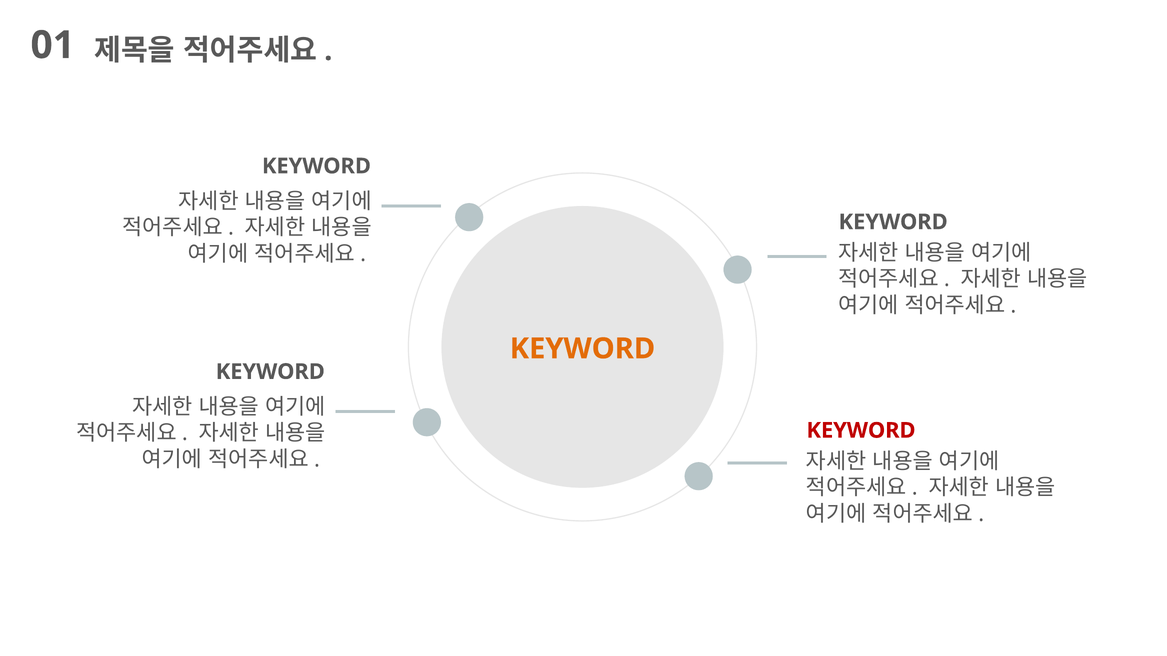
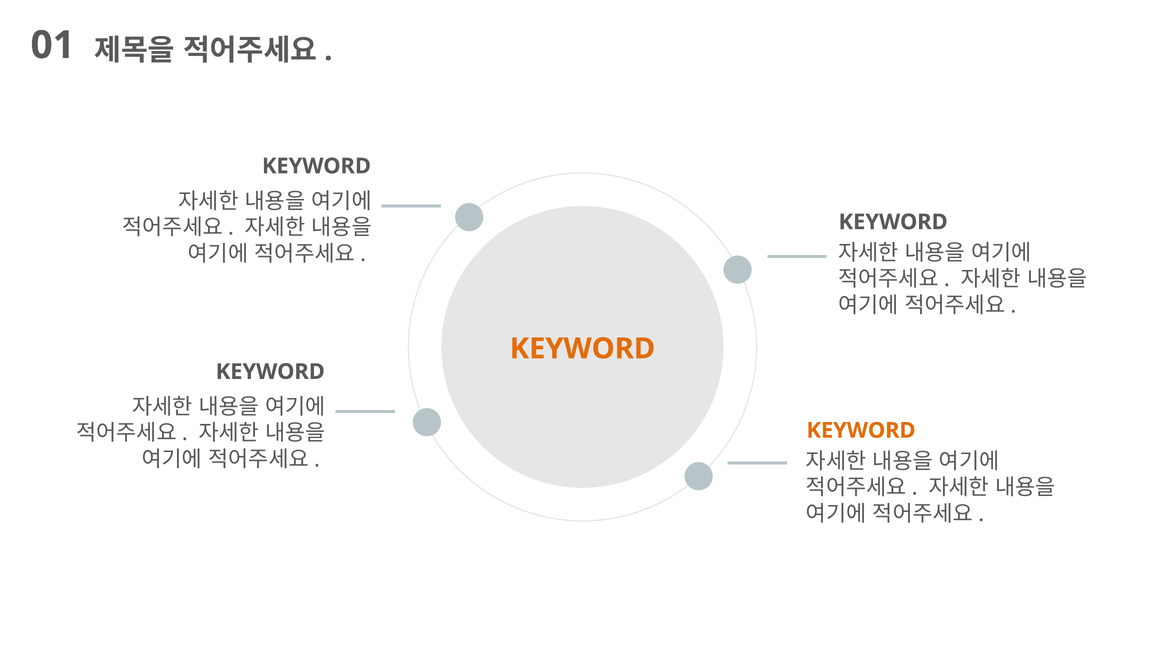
KEYWORD at (861, 431) colour: red -> orange
